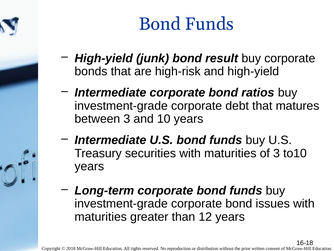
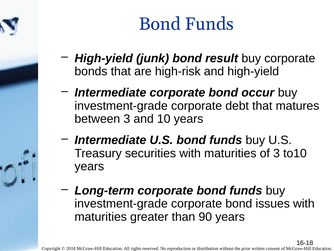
ratios: ratios -> occur
12: 12 -> 90
